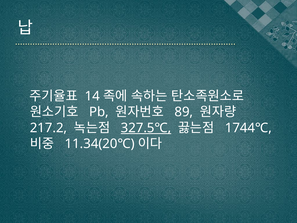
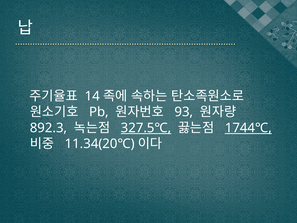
89: 89 -> 93
217.2: 217.2 -> 892.3
1744℃ underline: none -> present
